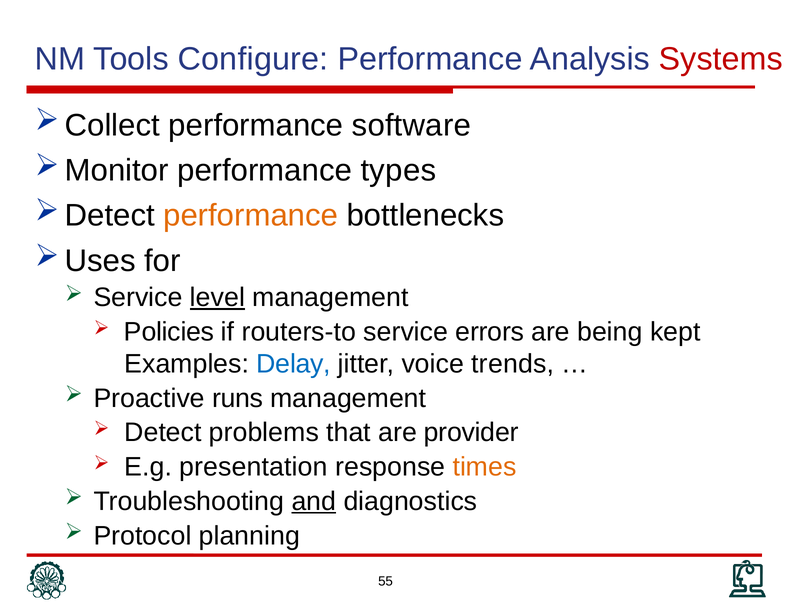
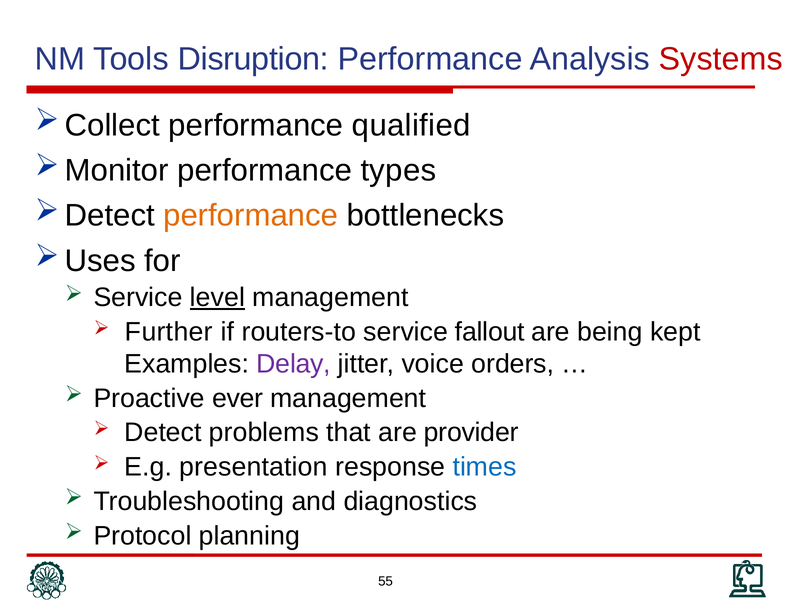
Configure: Configure -> Disruption
software: software -> qualified
Policies: Policies -> Further
errors: errors -> fallout
Delay colour: blue -> purple
trends: trends -> orders
runs: runs -> ever
times colour: orange -> blue
and underline: present -> none
